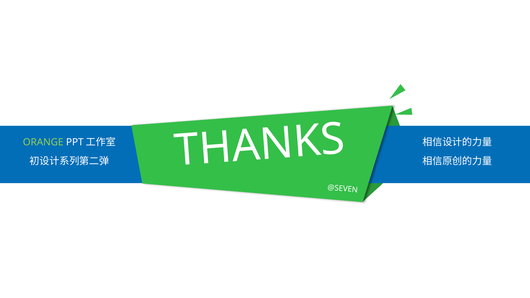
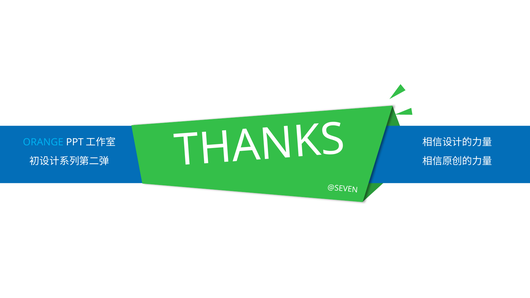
ORANGE colour: light green -> light blue
